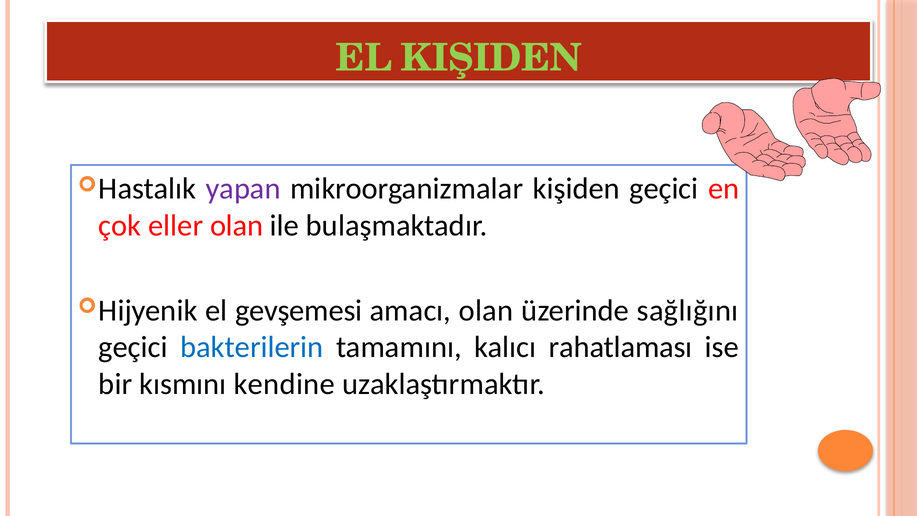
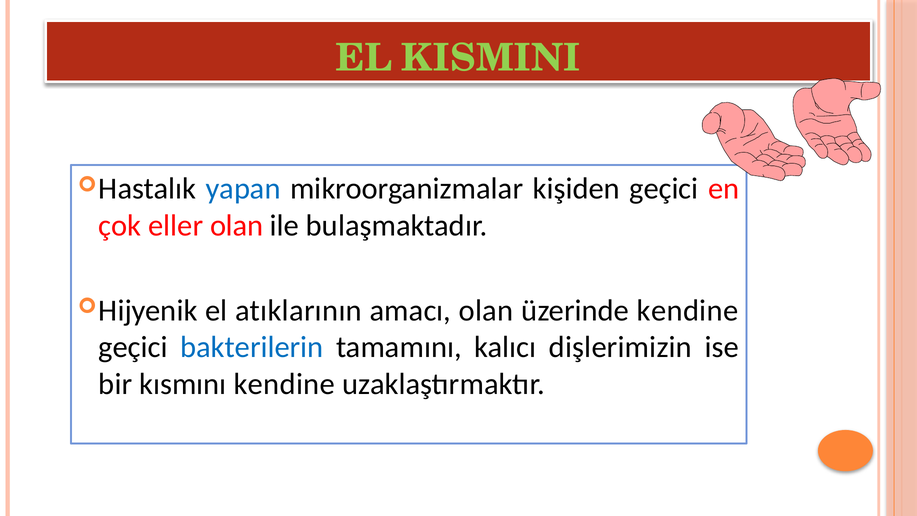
EL KIŞIDEN: KIŞIDEN -> KISMINI
yapan colour: purple -> blue
gevşemesi: gevşemesi -> atıklarının
üzerinde sağlığını: sağlığını -> kendine
rahatlaması: rahatlaması -> dişlerimizin
